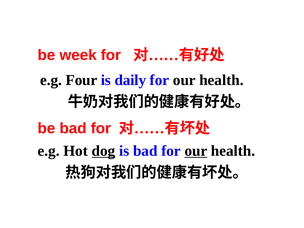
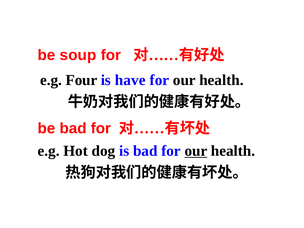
week: week -> soup
daily: daily -> have
dog underline: present -> none
